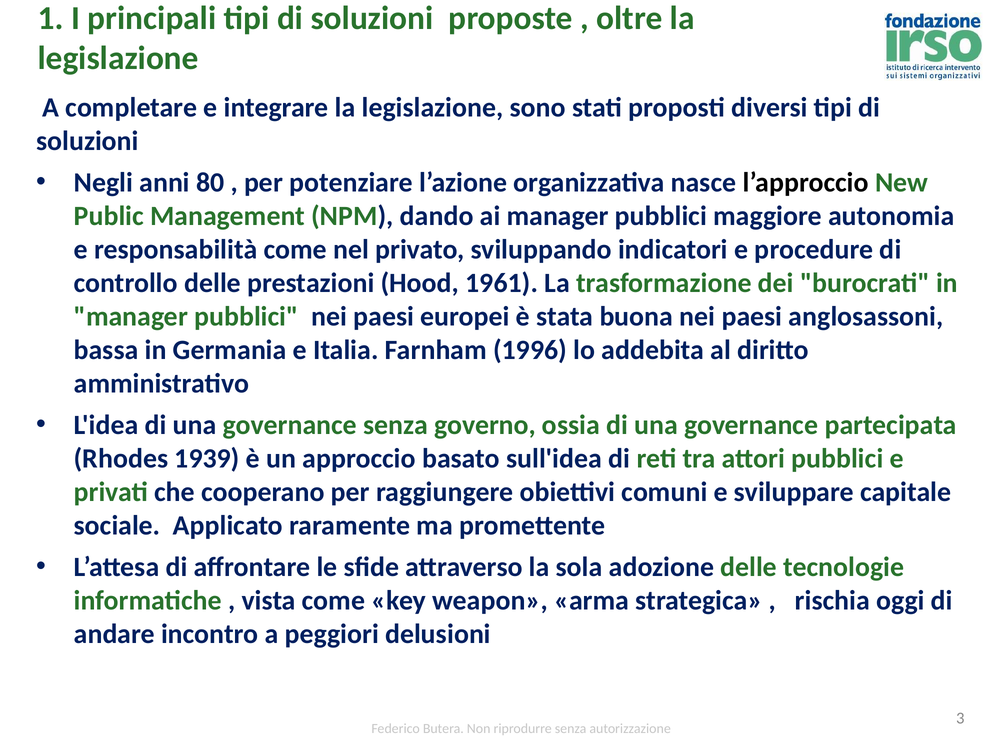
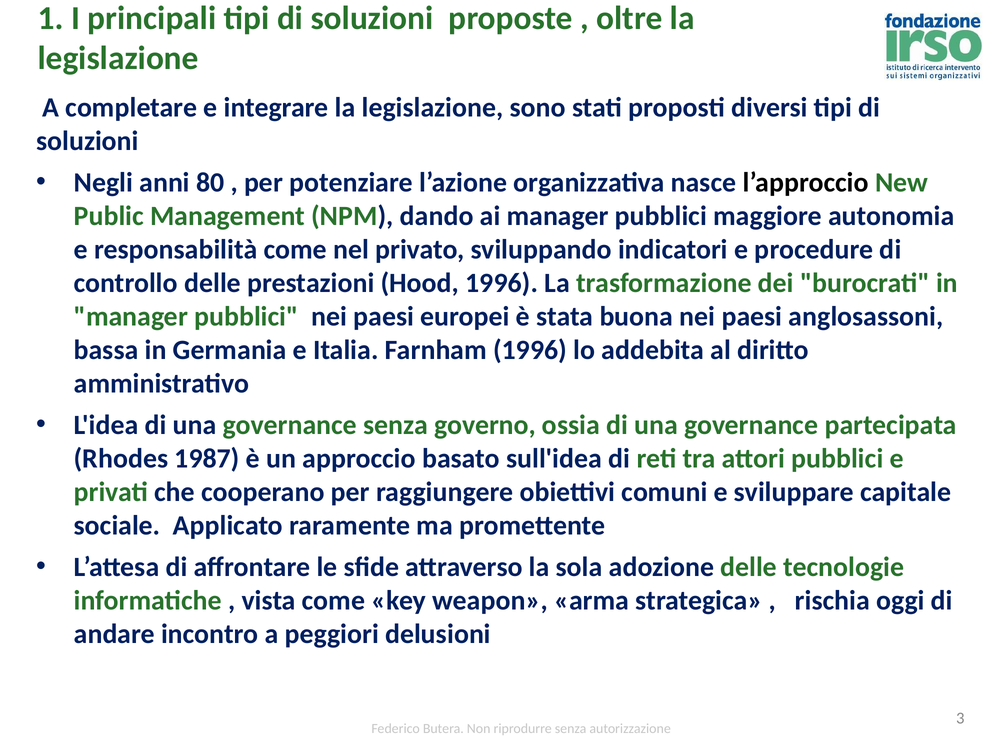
Hood 1961: 1961 -> 1996
1939: 1939 -> 1987
